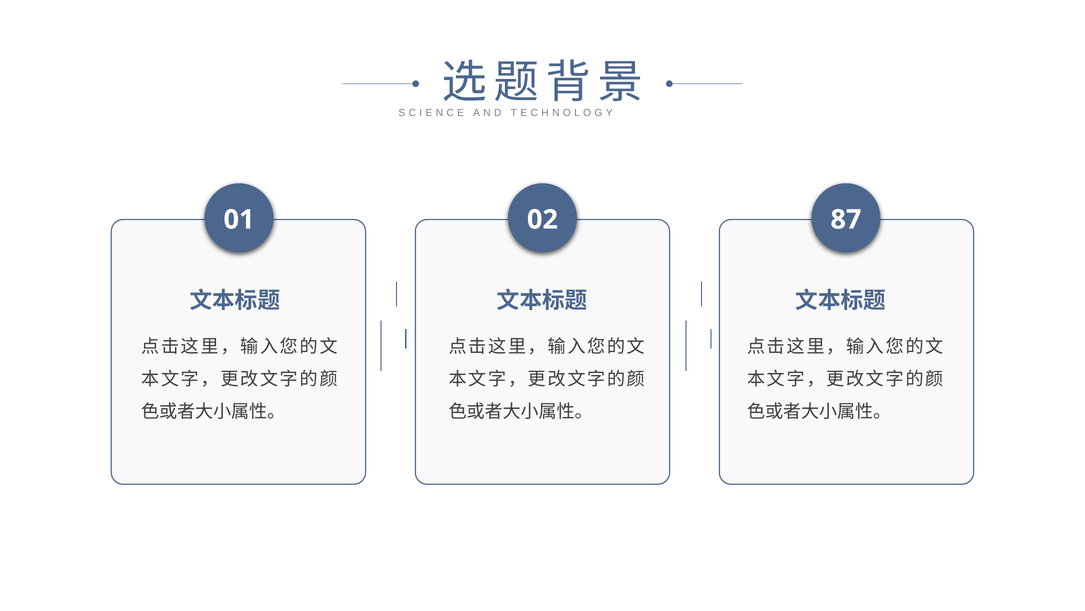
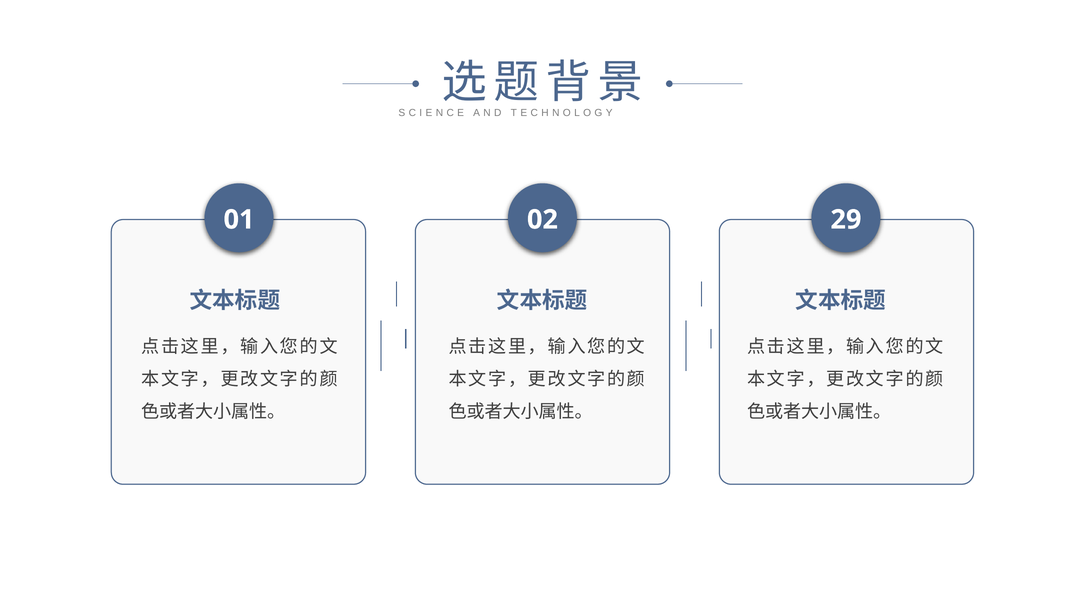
87: 87 -> 29
